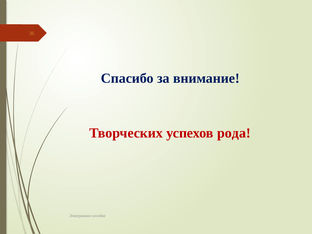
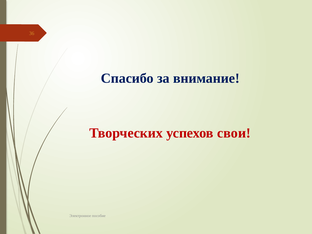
рода: рода -> свои
